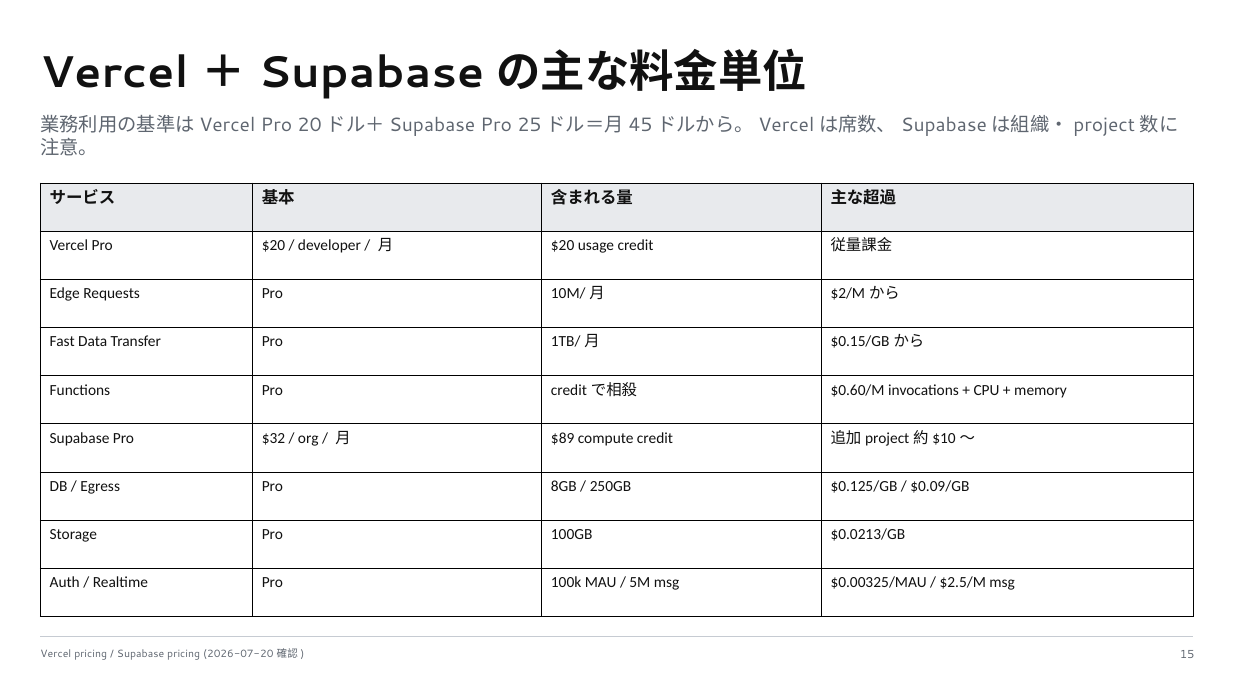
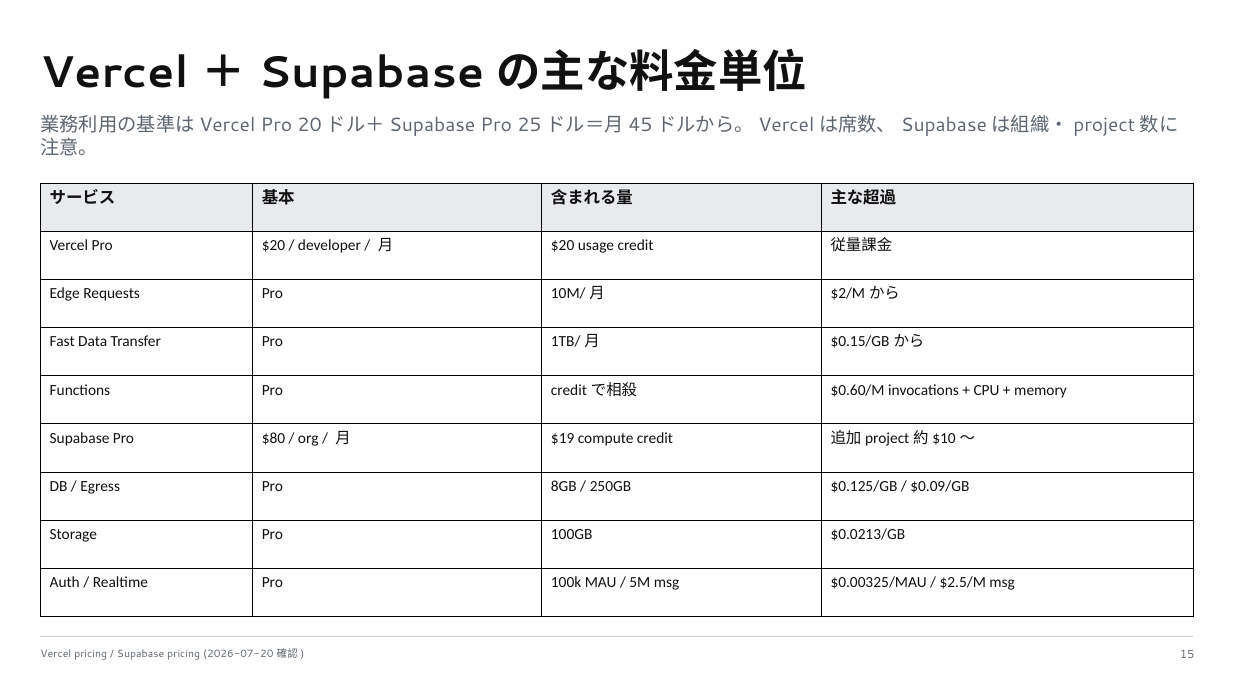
$32: $32 -> $80
$89: $89 -> $19
